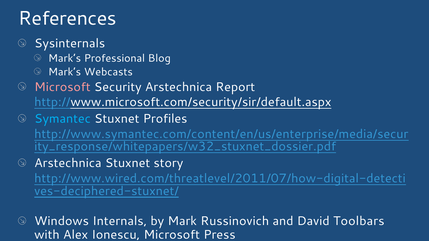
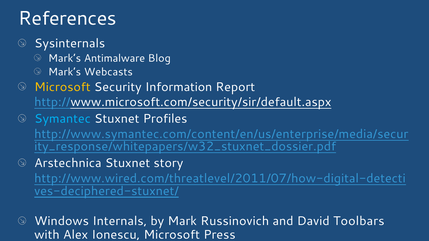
Professional: Professional -> Antimalware
Microsoft at (62, 87) colour: pink -> yellow
Security Arstechnica: Arstechnica -> Information
